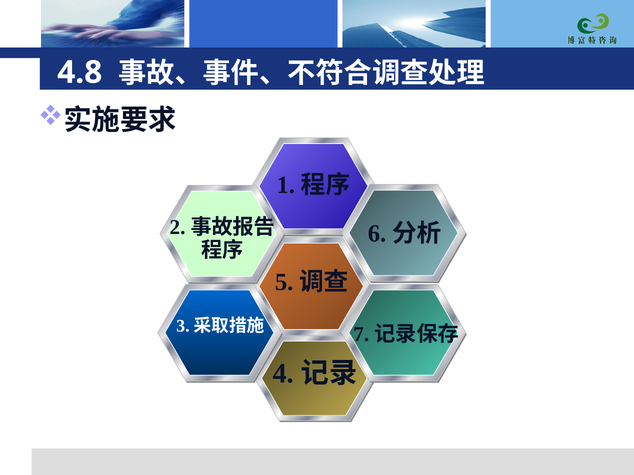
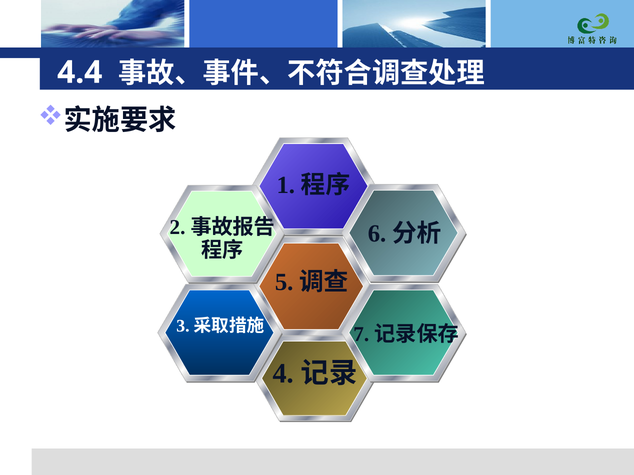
4.8: 4.8 -> 4.4
